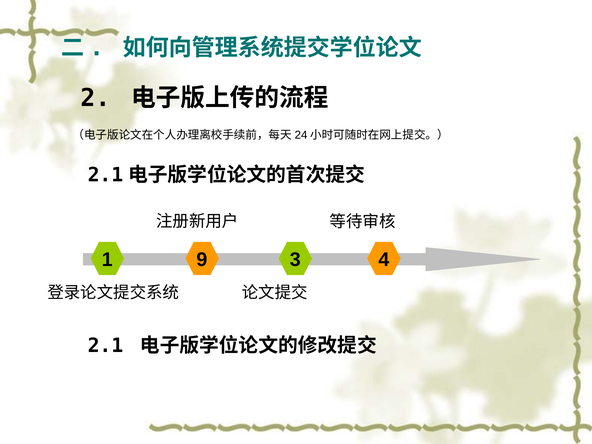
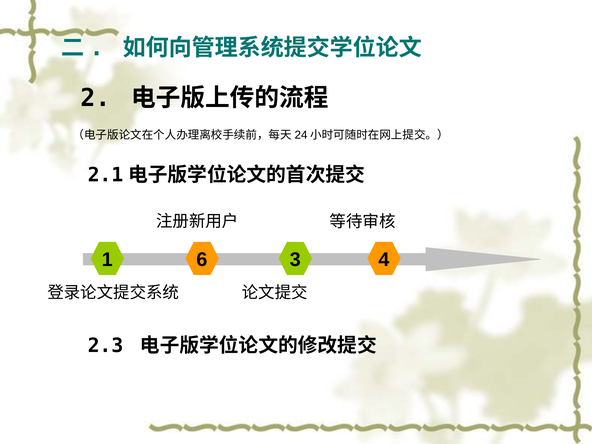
9: 9 -> 6
2.1: 2.1 -> 2.3
